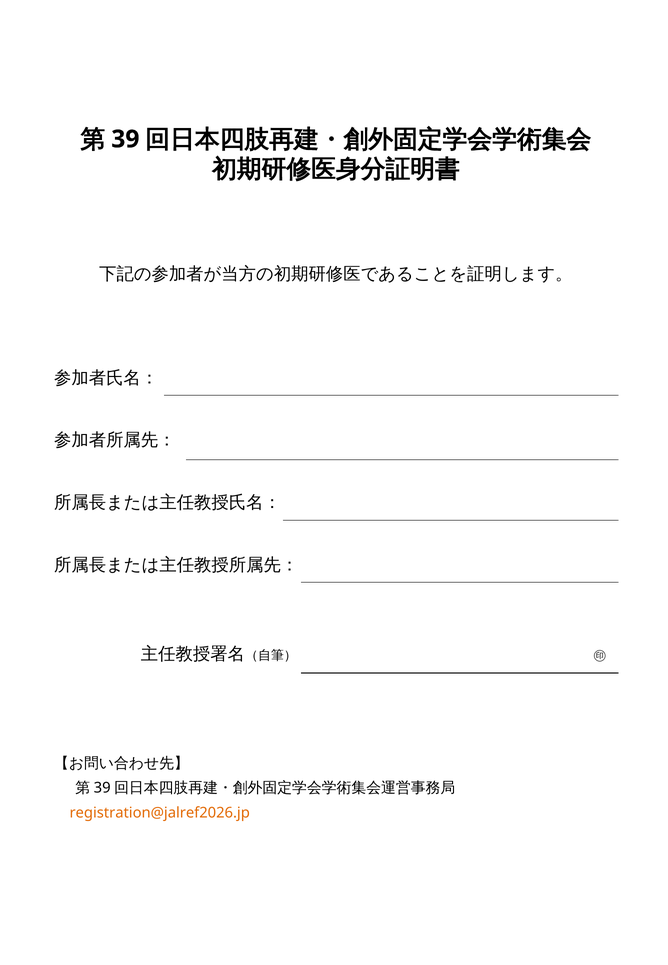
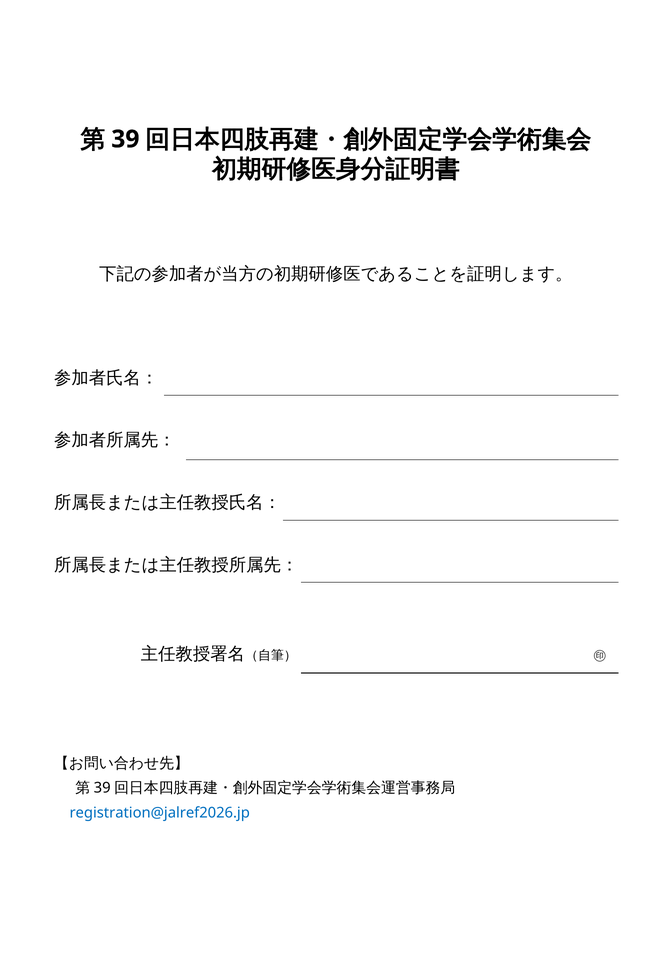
registration@jalref2026.jp colour: orange -> blue
